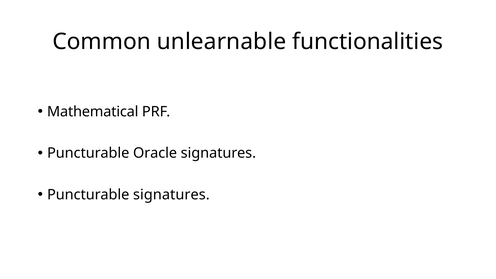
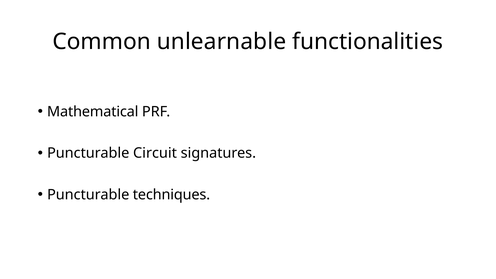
Oracle: Oracle -> Circuit
Puncturable signatures: signatures -> techniques
